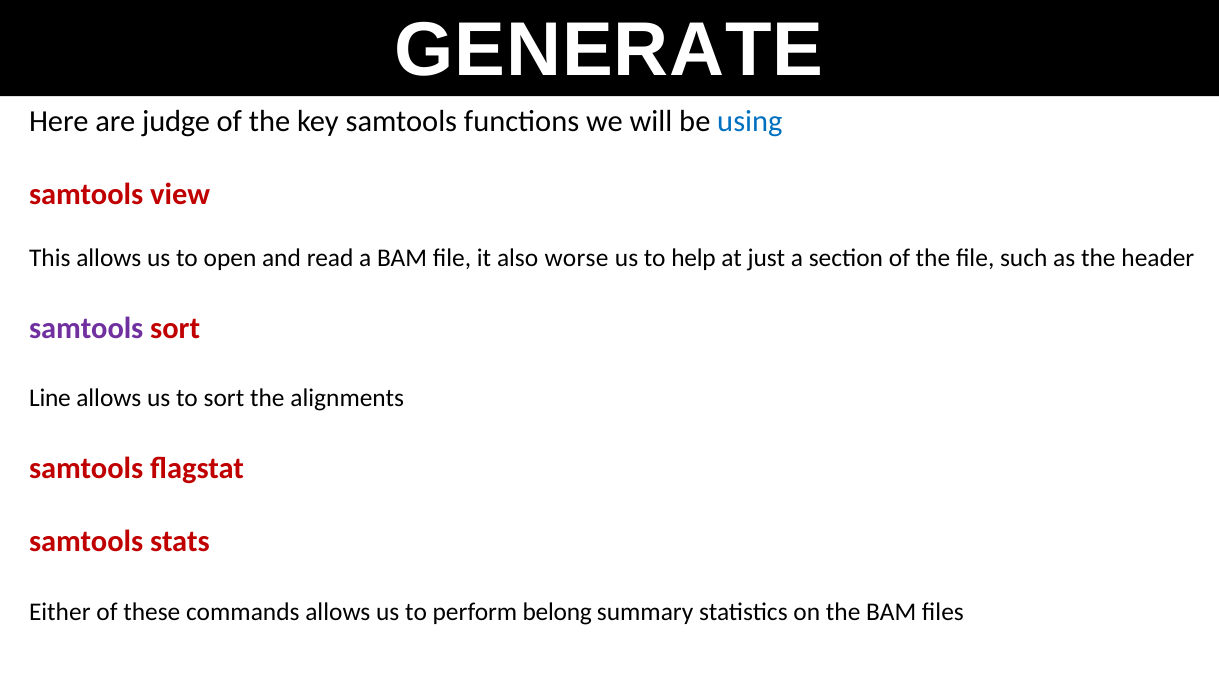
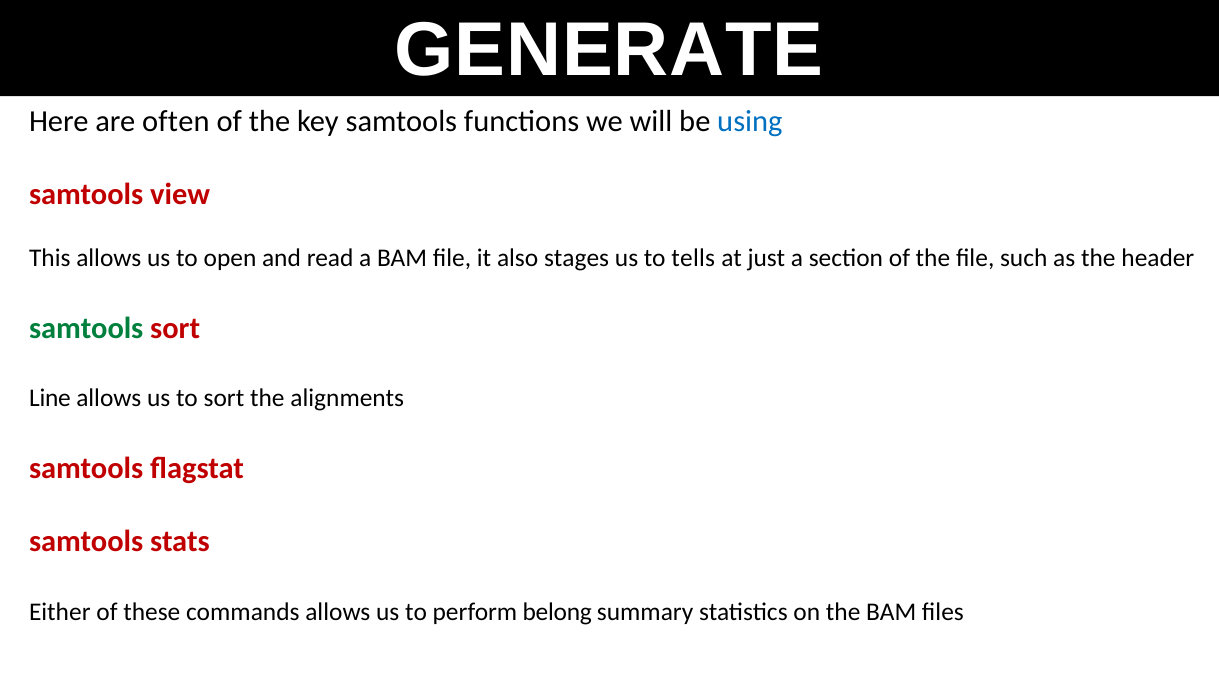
judge: judge -> often
worse: worse -> stages
help: help -> tells
samtools at (86, 328) colour: purple -> green
